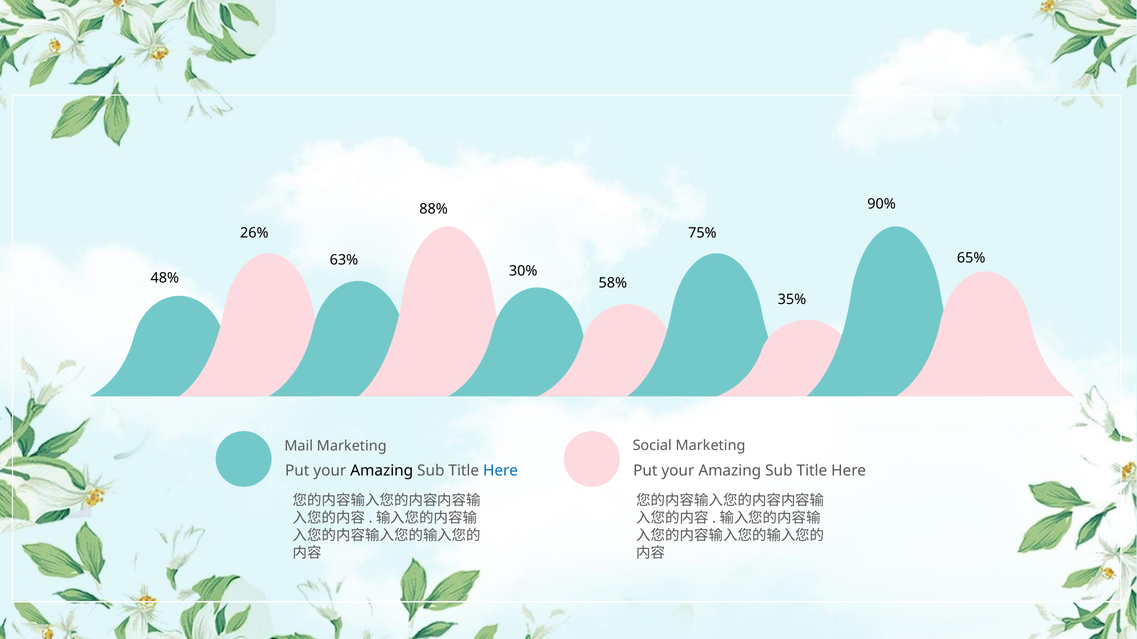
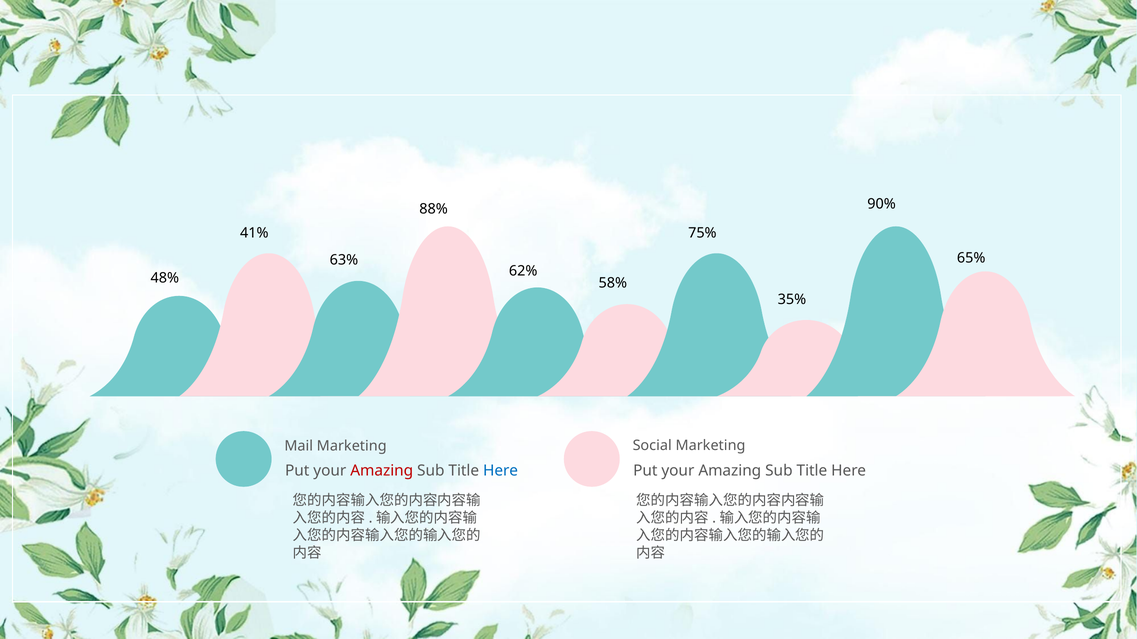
26%: 26% -> 41%
30%: 30% -> 62%
Amazing at (382, 471) colour: black -> red
